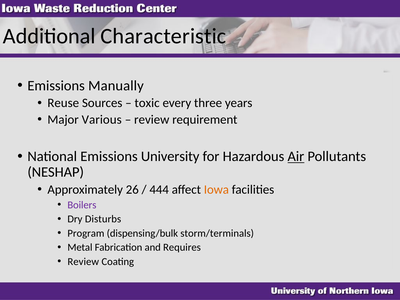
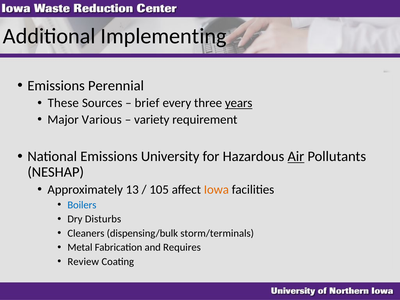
Characteristic: Characteristic -> Implementing
Manually: Manually -> Perennial
Reuse: Reuse -> These
toxic: toxic -> brief
years underline: none -> present
review at (152, 120): review -> variety
26: 26 -> 13
444: 444 -> 105
Boilers colour: purple -> blue
Program: Program -> Cleaners
